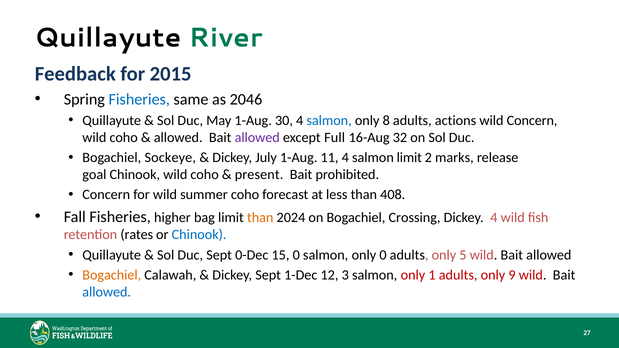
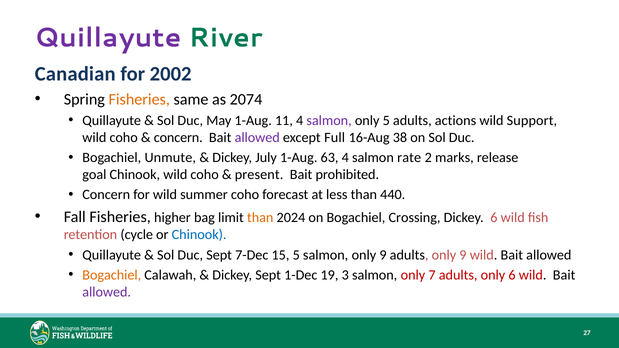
Quillayute at (108, 38) colour: black -> purple
Feedback: Feedback -> Canadian
2015: 2015 -> 2002
Fisheries at (139, 100) colour: blue -> orange
2046: 2046 -> 2074
30: 30 -> 11
salmon at (329, 121) colour: blue -> purple
only 8: 8 -> 5
wild Concern: Concern -> Support
allowed at (178, 138): allowed -> concern
32: 32 -> 38
Sockeye: Sockeye -> Unmute
11: 11 -> 63
salmon limit: limit -> rate
408: 408 -> 440
Dickey 4: 4 -> 6
rates: rates -> cycle
0-Dec: 0-Dec -> 7-Dec
15 0: 0 -> 5
salmon only 0: 0 -> 9
adults only 5: 5 -> 9
12: 12 -> 19
1: 1 -> 7
only 9: 9 -> 6
allowed at (107, 292) colour: blue -> purple
